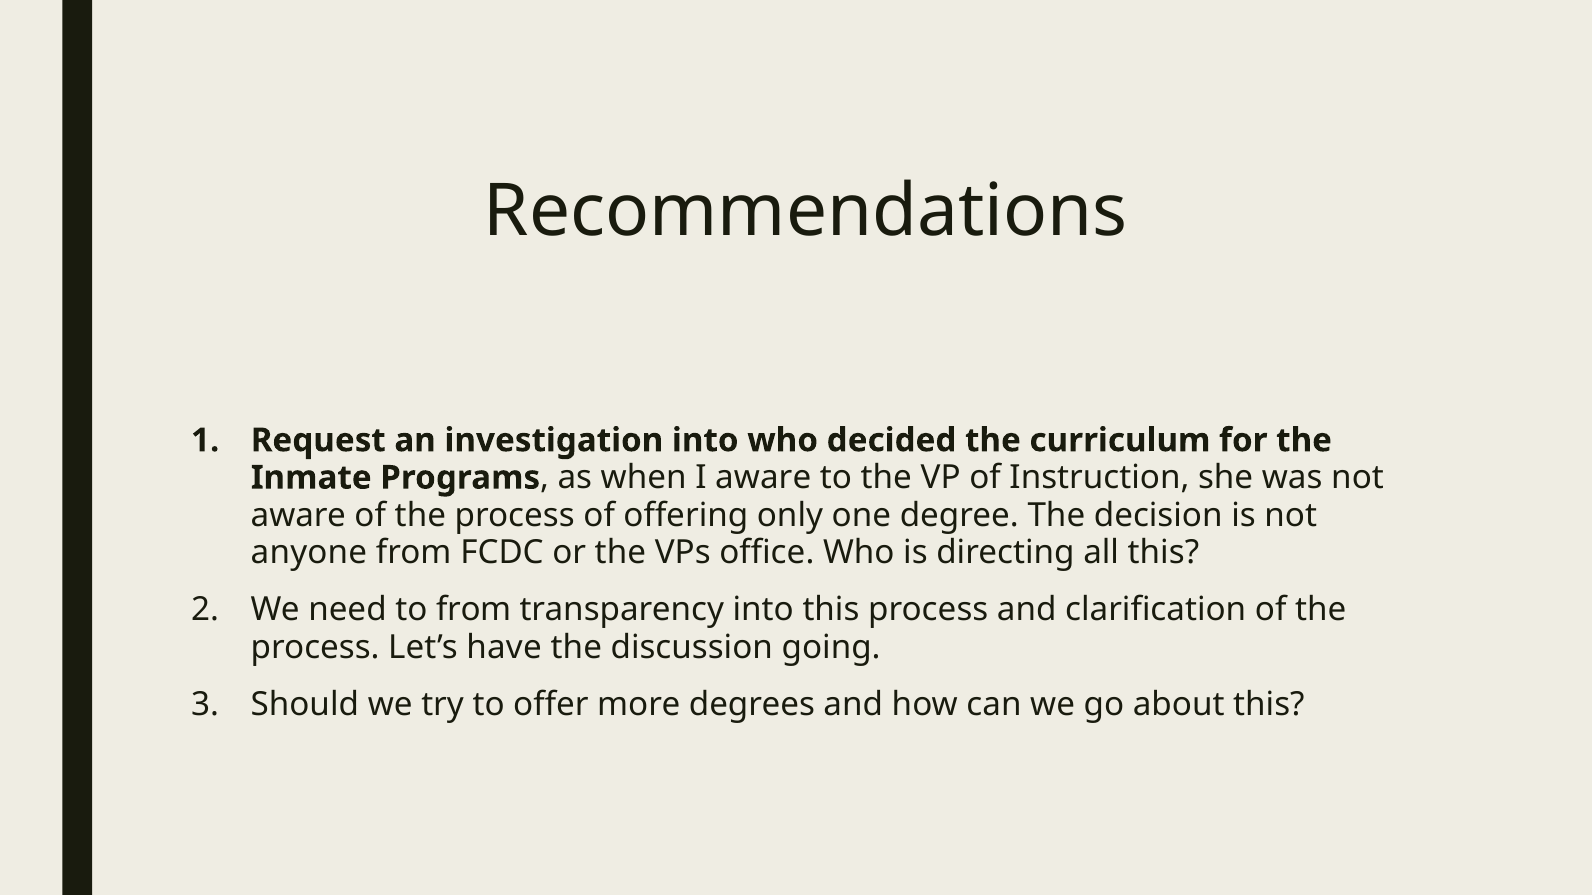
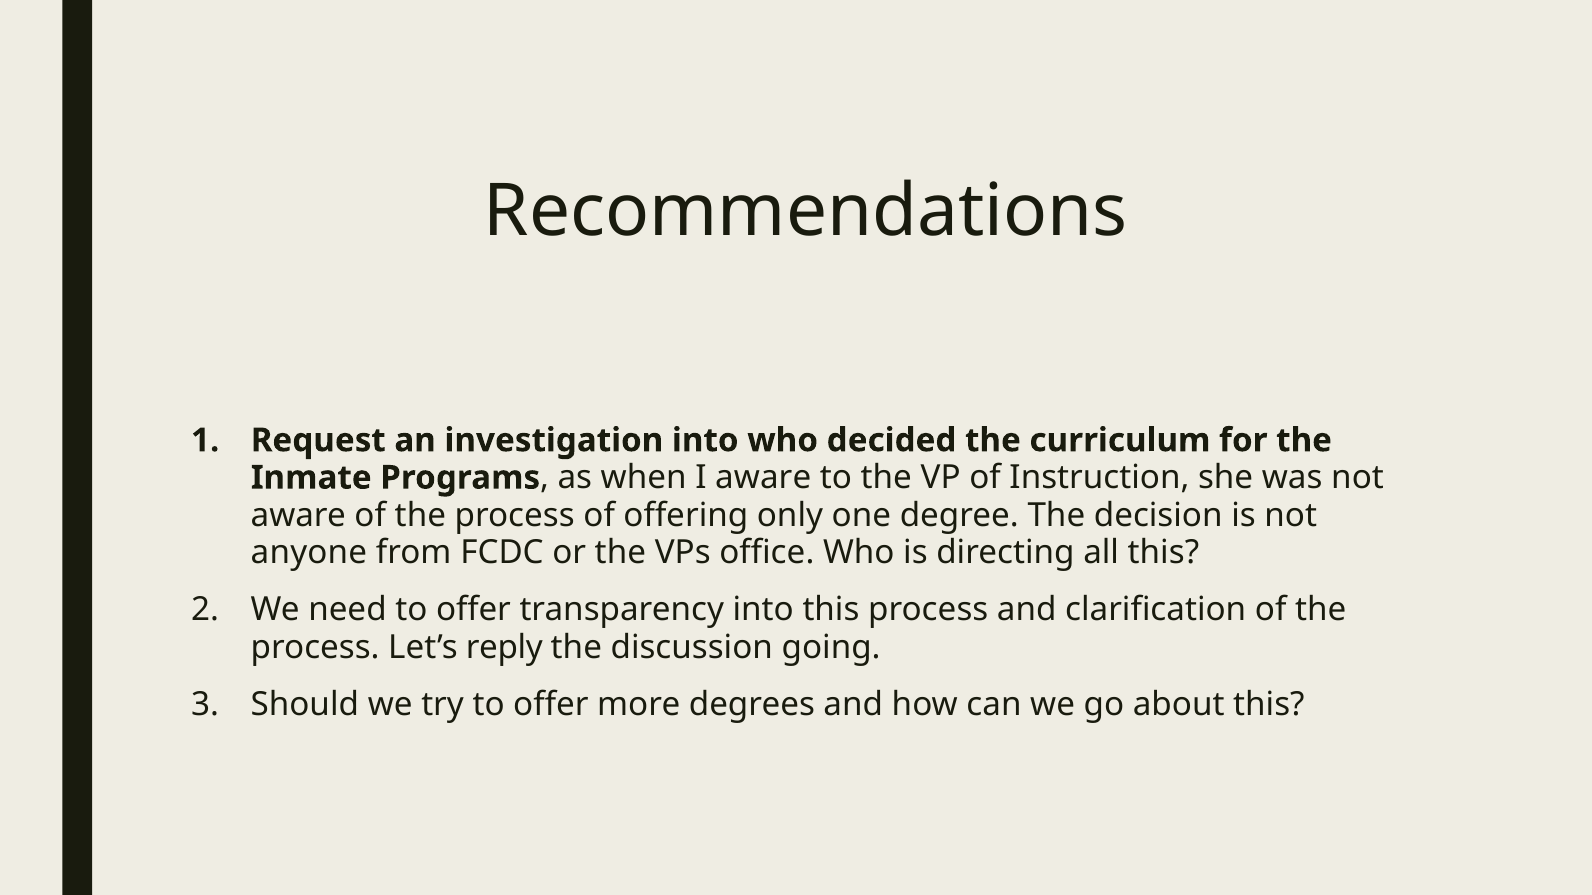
need to from: from -> offer
have: have -> reply
